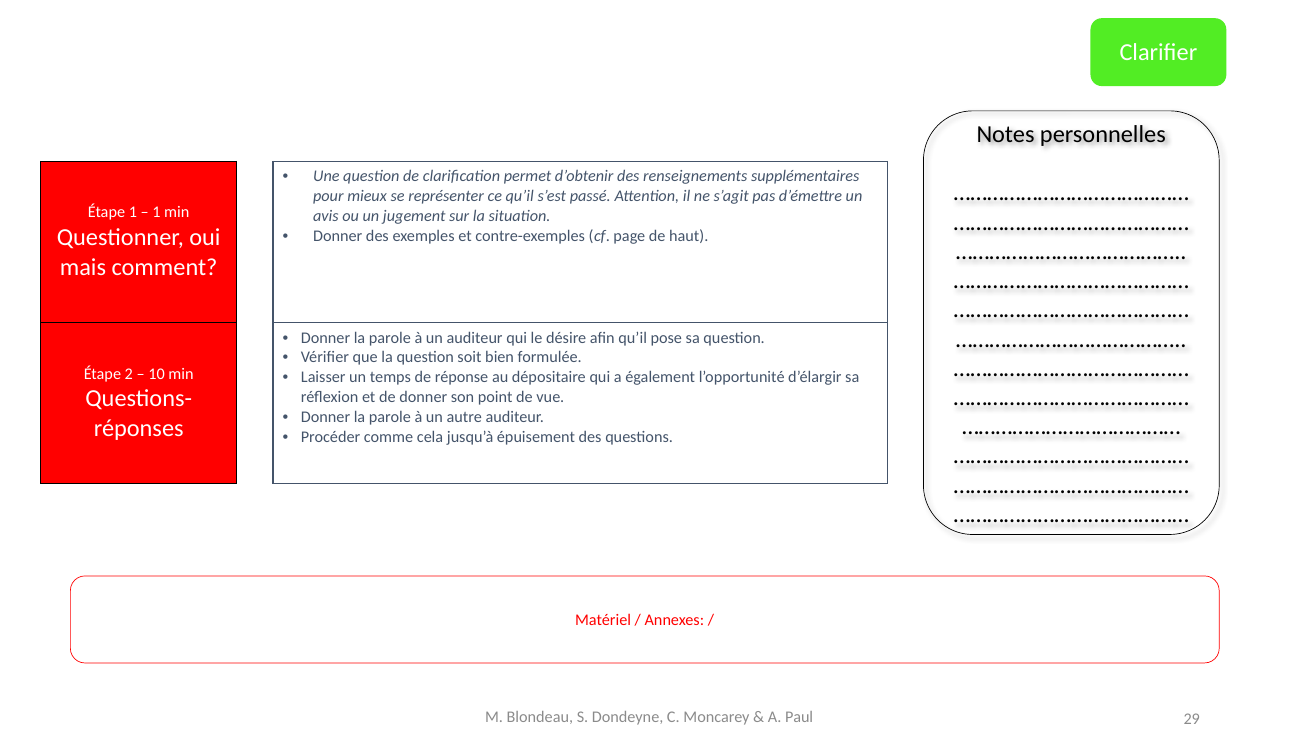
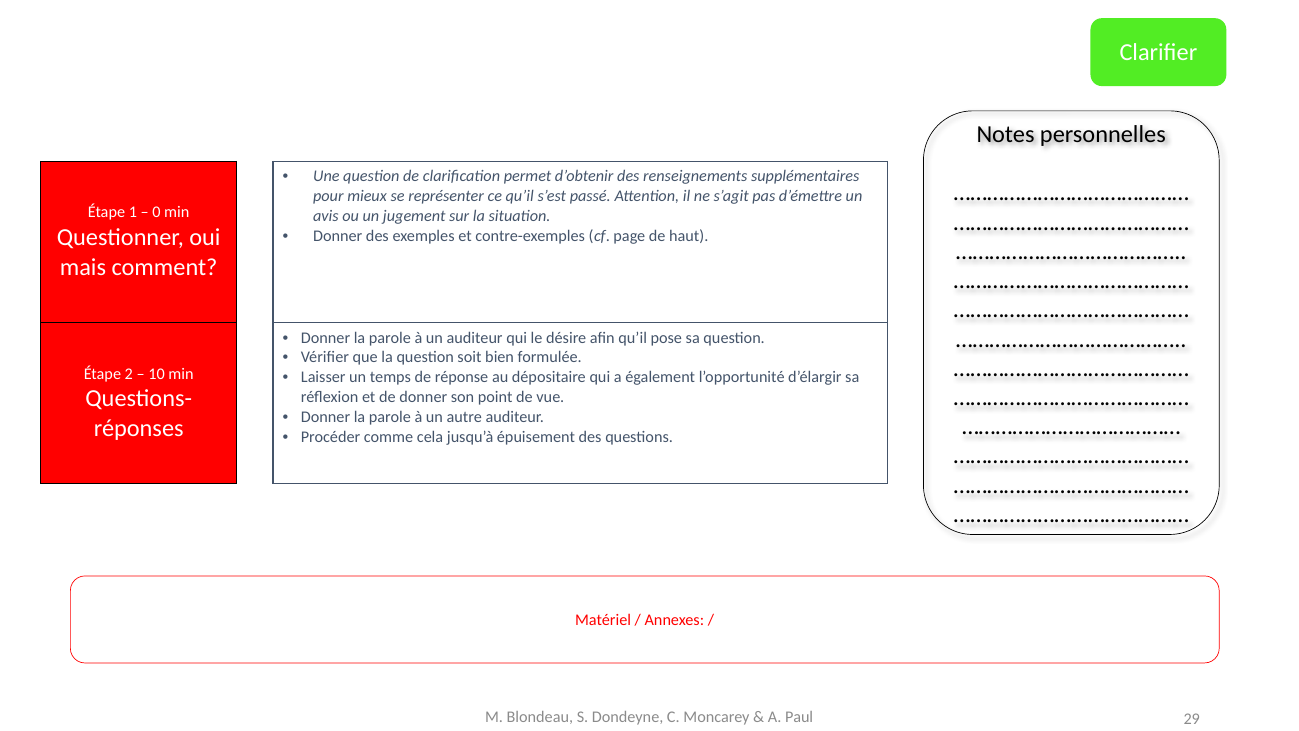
1 at (156, 212): 1 -> 0
